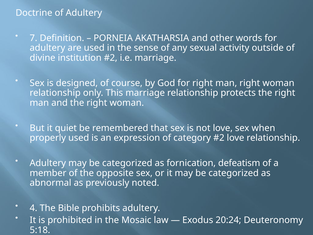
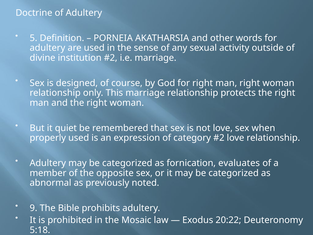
7: 7 -> 5
defeatism: defeatism -> evaluates
4: 4 -> 9
20:24: 20:24 -> 20:22
